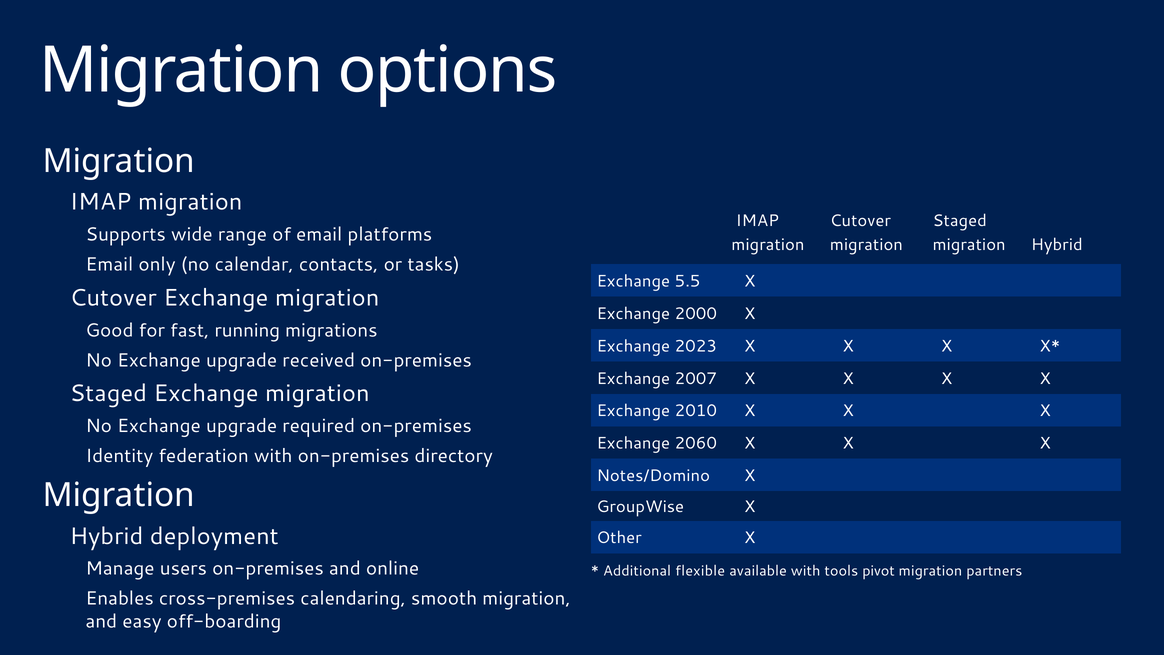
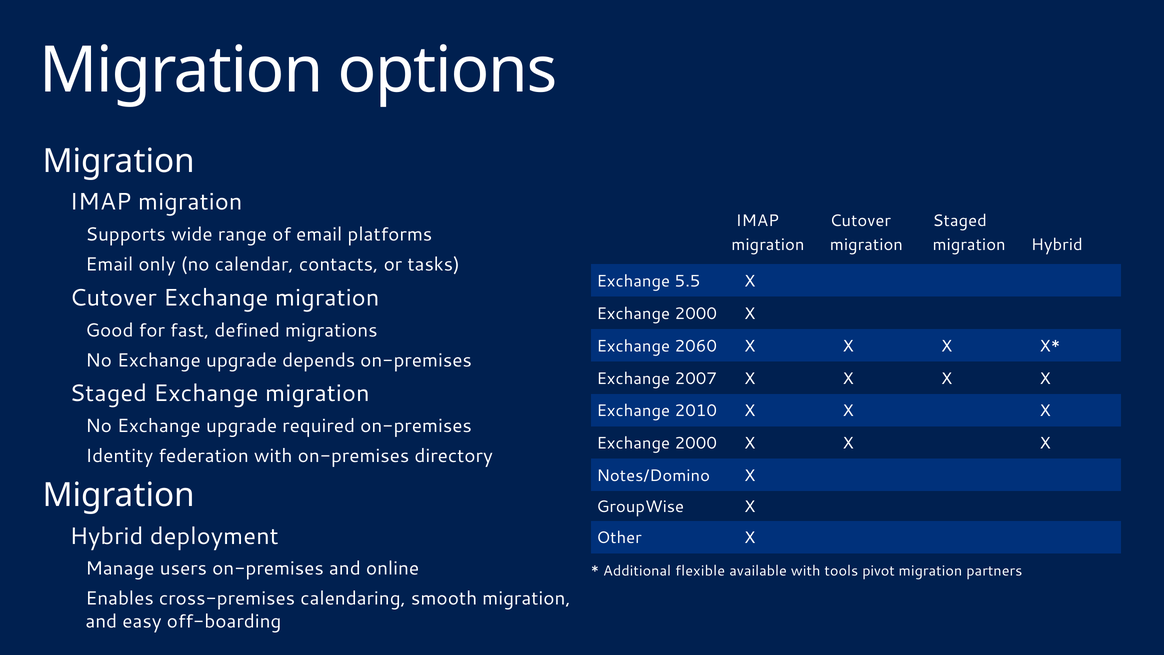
running: running -> defined
2023: 2023 -> 2060
received: received -> depends
2060 at (696, 443): 2060 -> 2000
